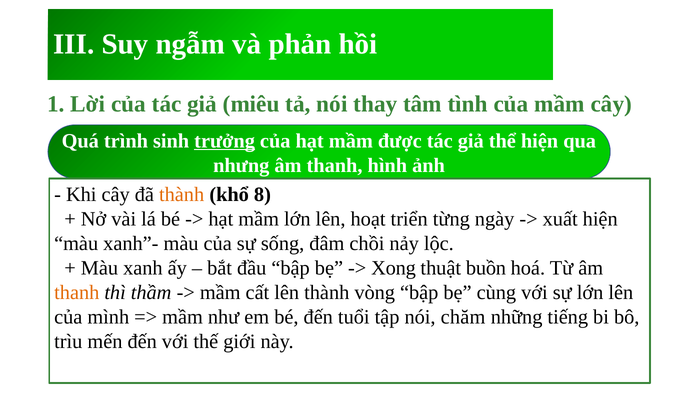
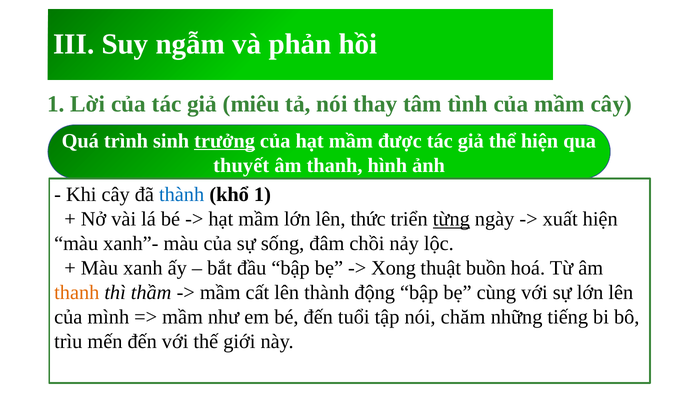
nhưng: nhưng -> thuyết
thành at (182, 194) colour: orange -> blue
khổ 8: 8 -> 1
hoạt: hoạt -> thức
từng underline: none -> present
vòng: vòng -> động
